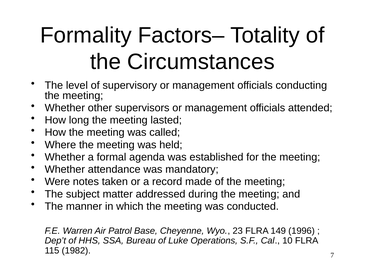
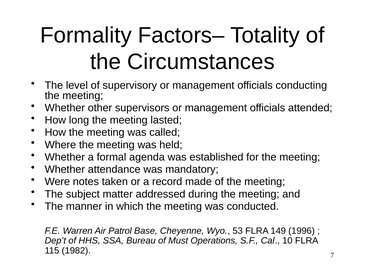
23: 23 -> 53
Luke: Luke -> Must
